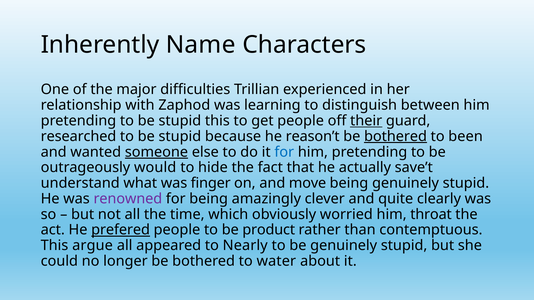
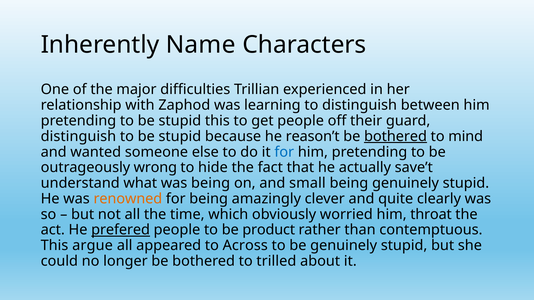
their underline: present -> none
researched at (79, 137): researched -> distinguish
been: been -> mind
someone underline: present -> none
would: would -> wrong
was finger: finger -> being
move: move -> small
renowned colour: purple -> orange
Nearly: Nearly -> Across
water: water -> trilled
